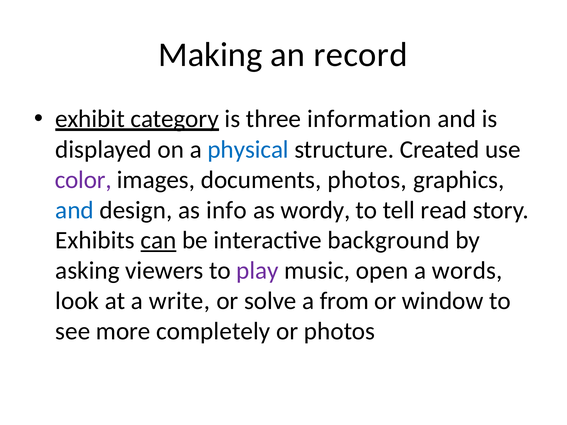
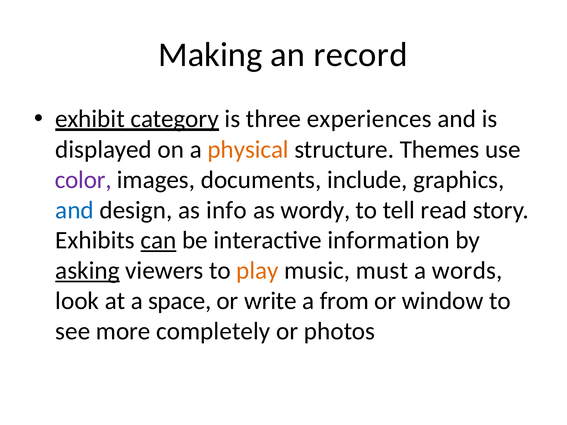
information: information -> experiences
physical colour: blue -> orange
Created: Created -> Themes
documents photos: photos -> include
background: background -> information
asking underline: none -> present
play colour: purple -> orange
open: open -> must
write: write -> space
solve: solve -> write
